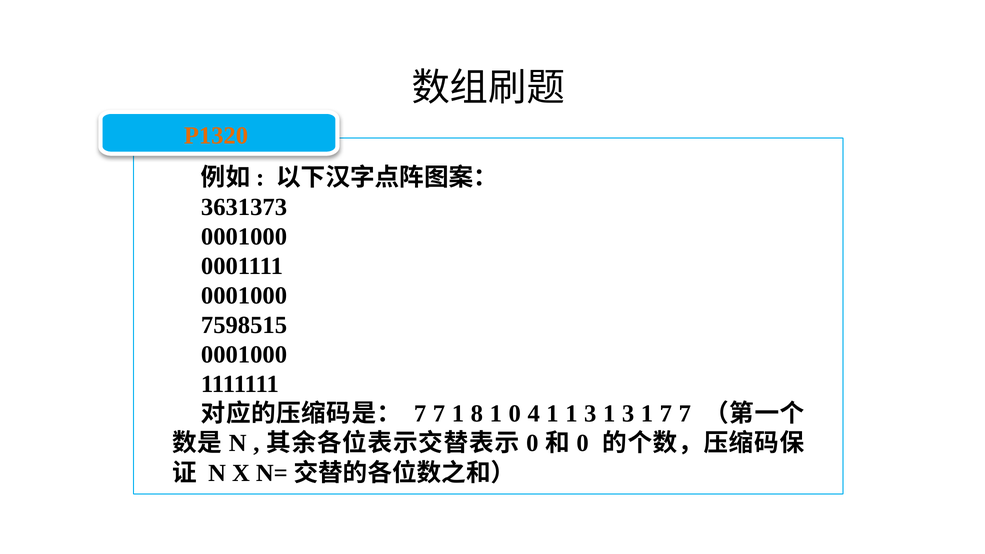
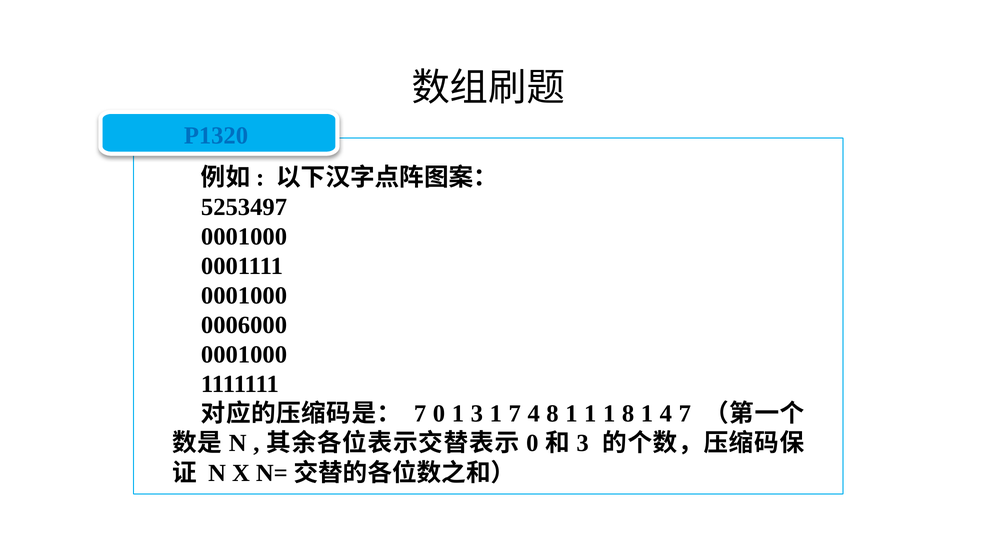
P1320 colour: orange -> blue
3631373: 3631373 -> 5253497
7598515: 7598515 -> 0006000
7 at (439, 414): 7 -> 0
1 8: 8 -> 3
1 0: 0 -> 7
4 1: 1 -> 8
3 at (590, 414): 3 -> 1
3 at (628, 414): 3 -> 8
1 7: 7 -> 4
0 at (583, 443): 0 -> 3
